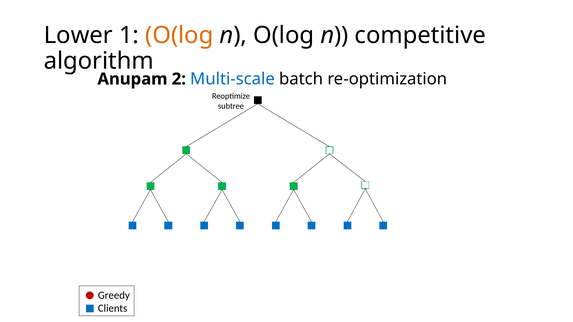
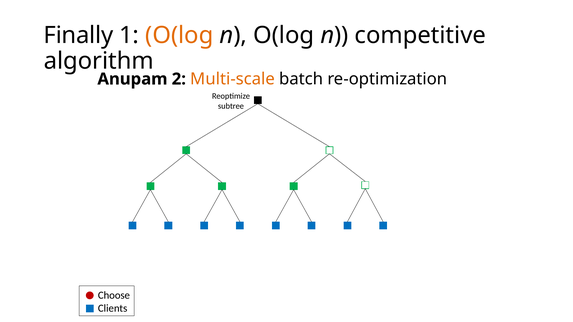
Lower: Lower -> Finally
Multi-scale colour: blue -> orange
Greedy: Greedy -> Choose
